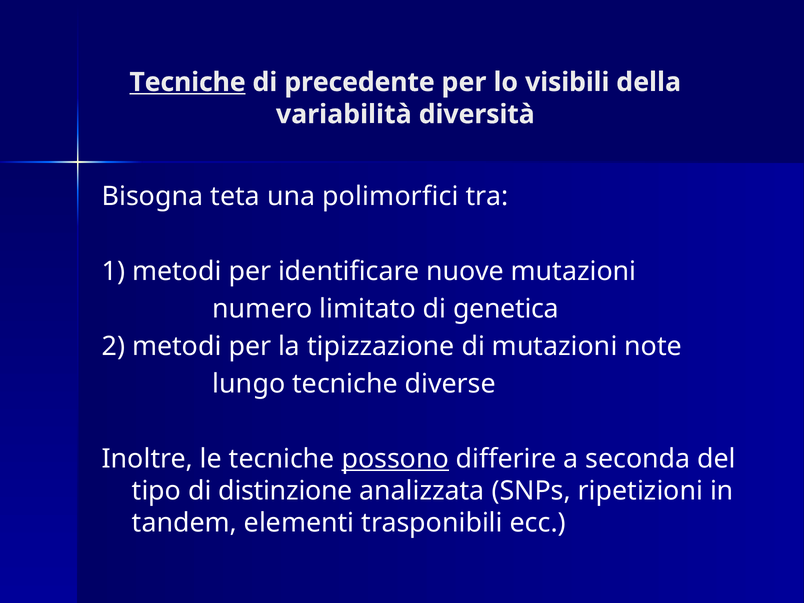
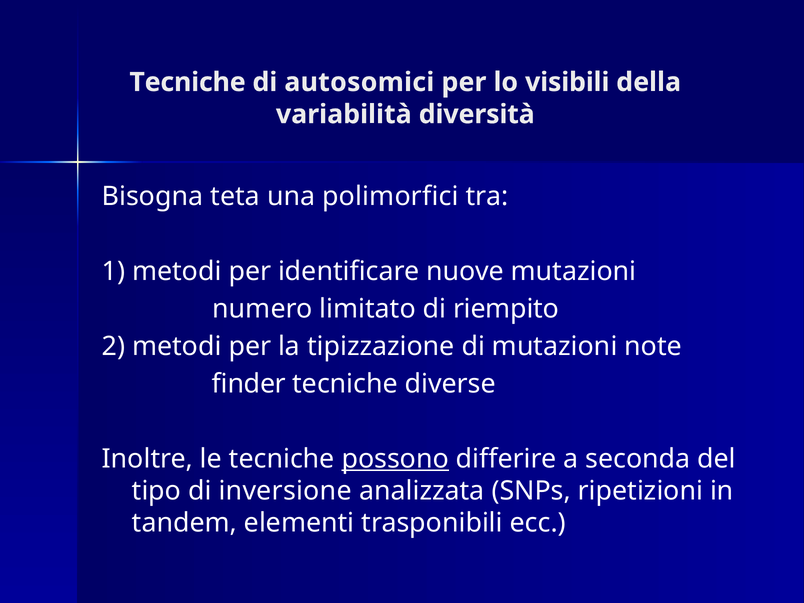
Tecniche at (188, 82) underline: present -> none
precedente: precedente -> autosomici
genetica: genetica -> riempito
lungo: lungo -> finder
distinzione: distinzione -> inversione
